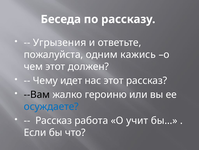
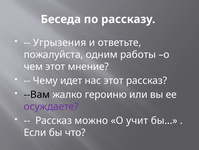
кажись: кажись -> работы
должен: должен -> мнение
осуждаете colour: blue -> purple
работа: работа -> можно
